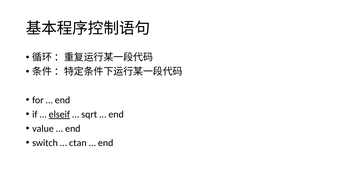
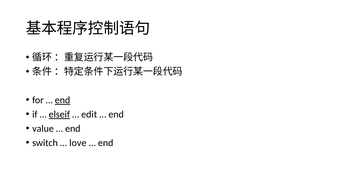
end at (63, 100) underline: none -> present
sqrt: sqrt -> edit
ctan: ctan -> love
